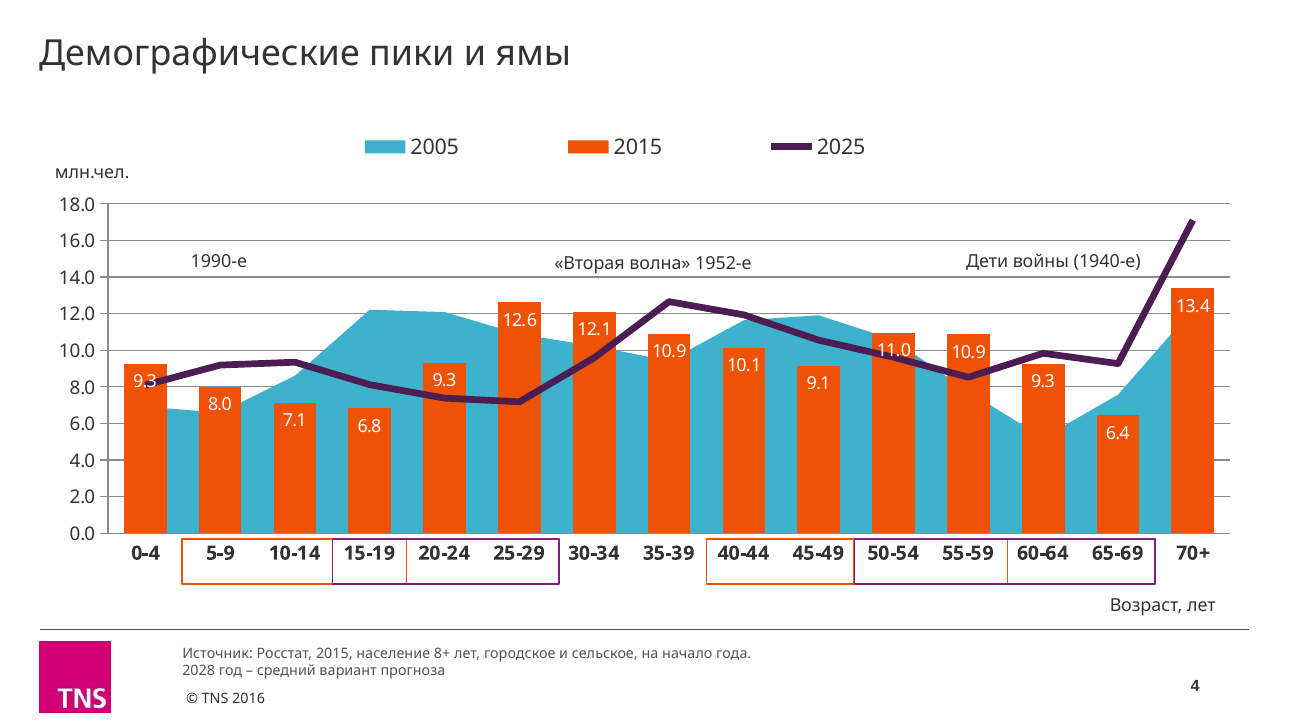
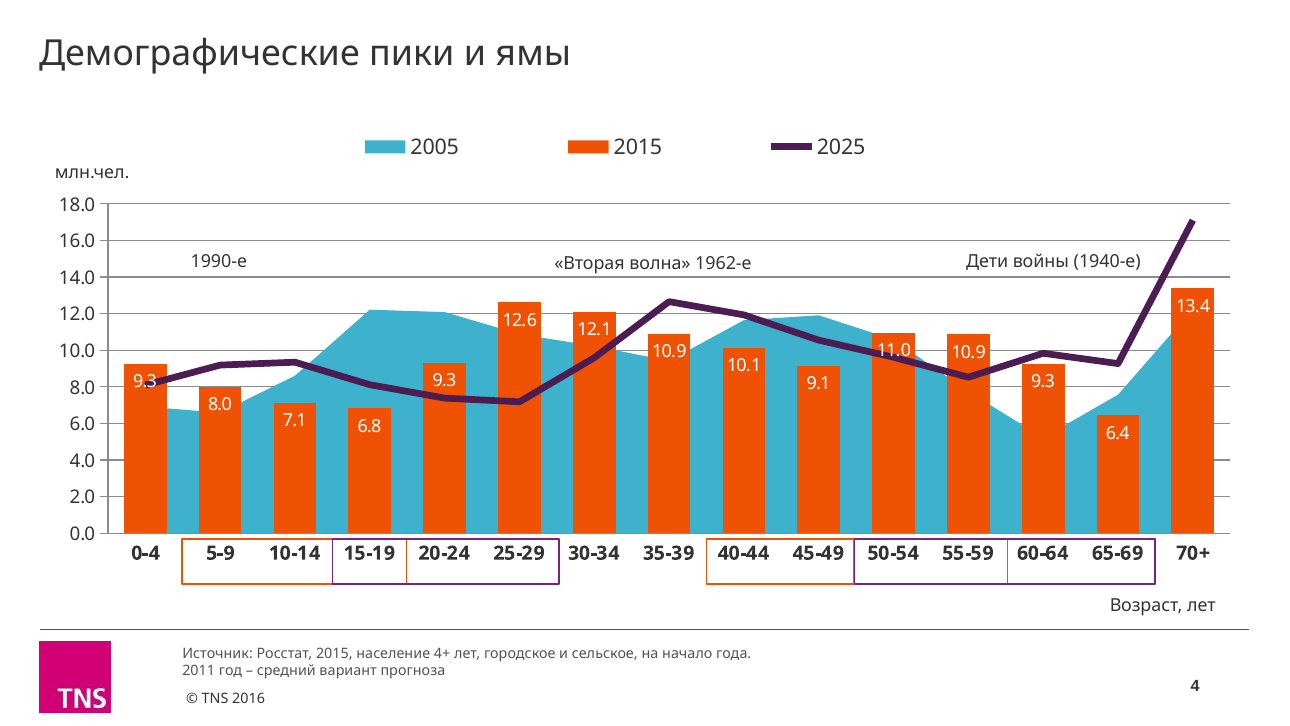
1952-е: 1952-е -> 1962-е
8+: 8+ -> 4+
2028: 2028 -> 2011
